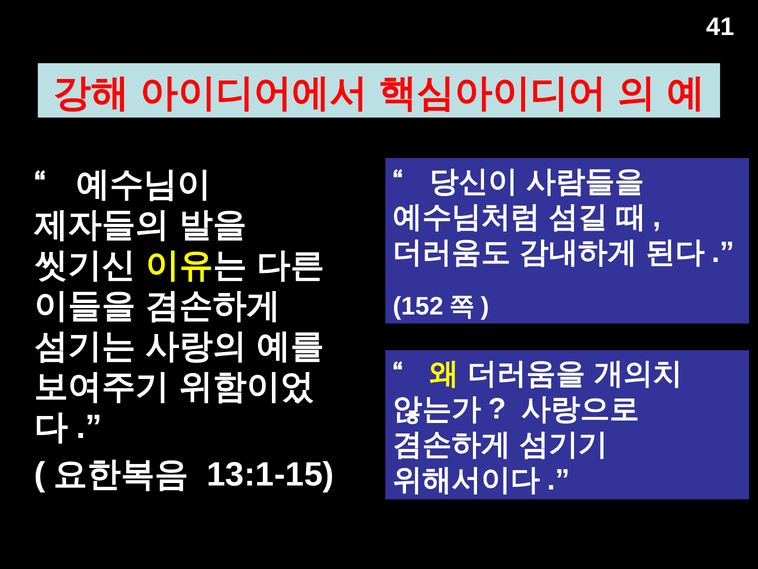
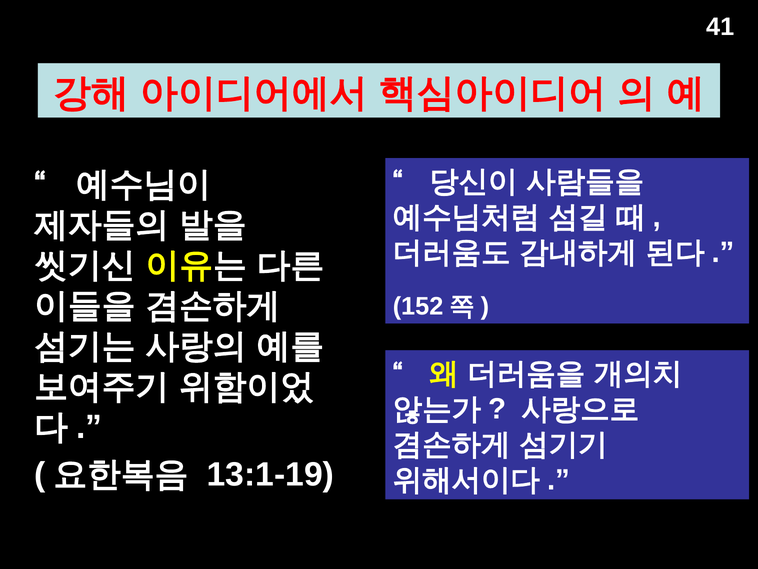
13:1-15: 13:1-15 -> 13:1-19
